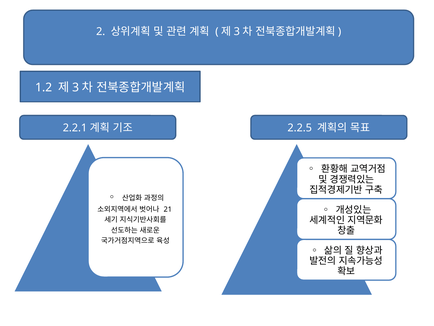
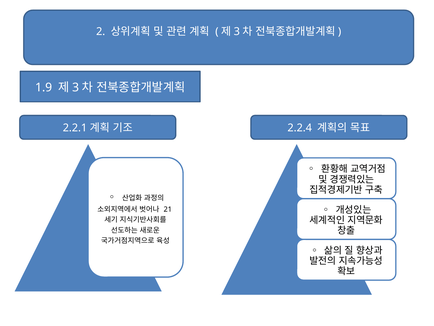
1.2: 1.2 -> 1.9
2.2.5: 2.2.5 -> 2.2.4
